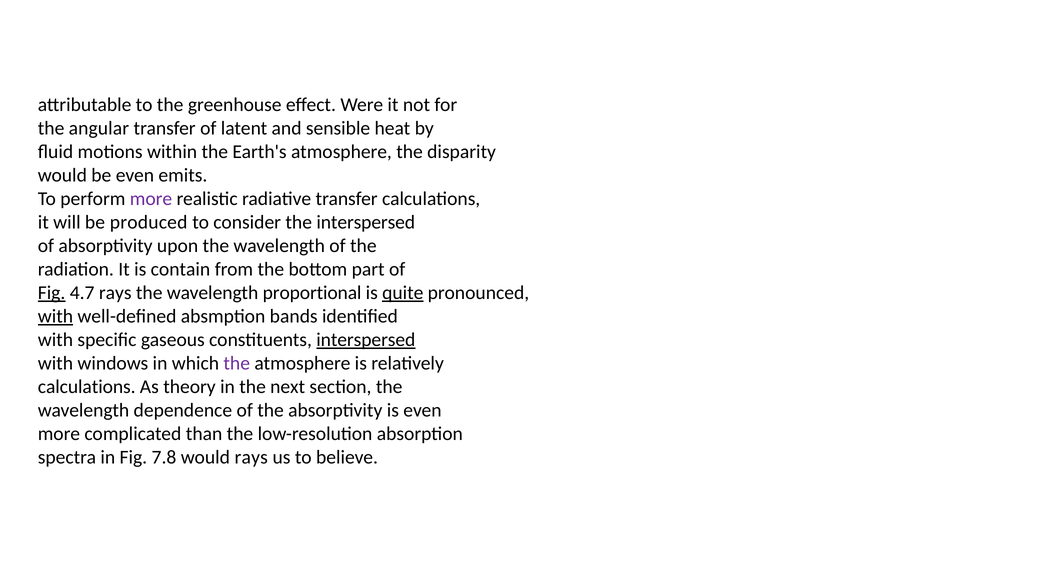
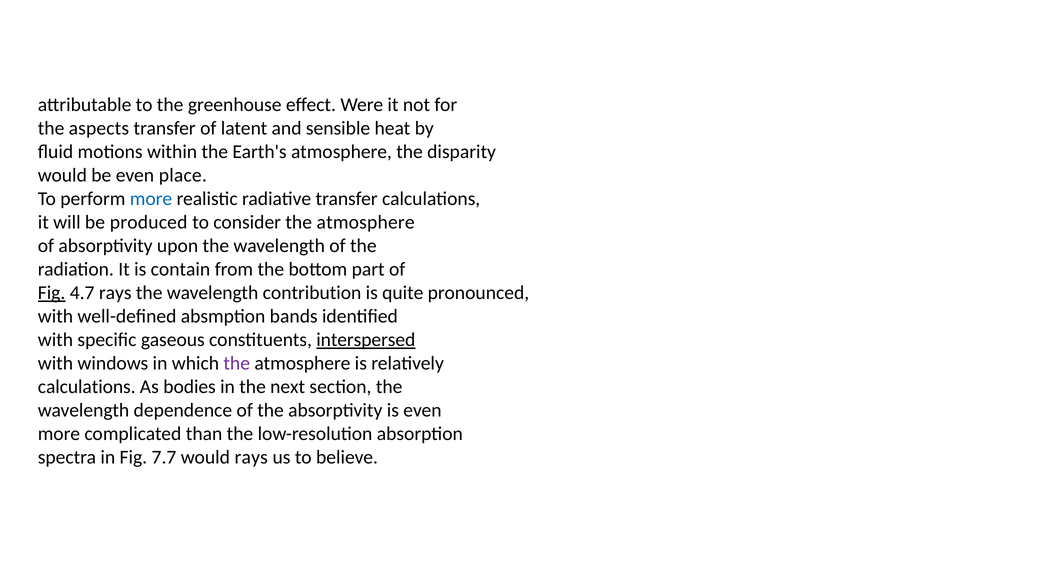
angular: angular -> aspects
emits: emits -> place
more at (151, 199) colour: purple -> blue
consider the interspersed: interspersed -> atmosphere
proportional: proportional -> contribution
quite underline: present -> none
with at (55, 316) underline: present -> none
theory: theory -> bodies
7.8: 7.8 -> 7.7
